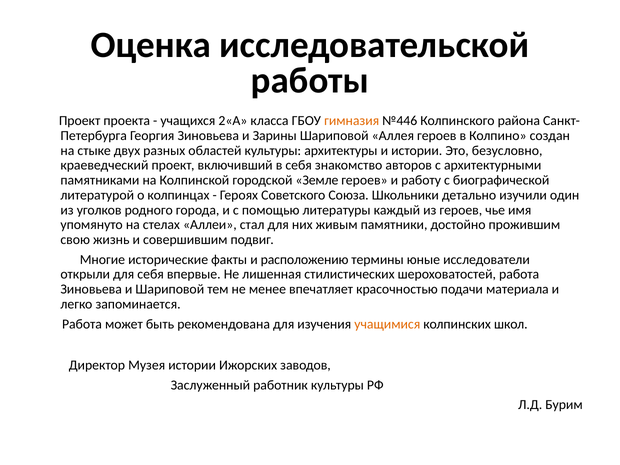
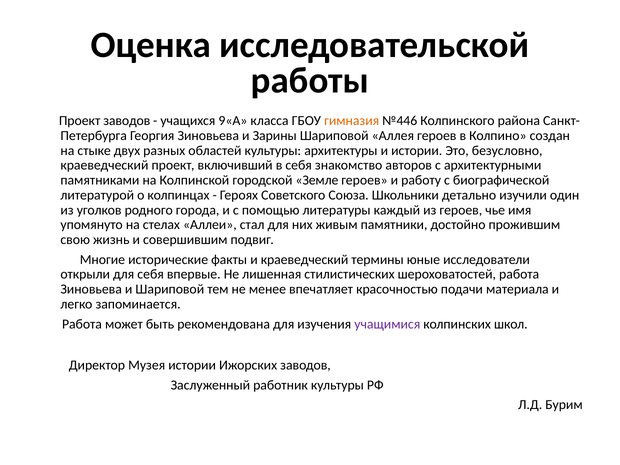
Проект проекта: проекта -> заводов
2«А: 2«А -> 9«А
и расположению: расположению -> краеведческий
учащимися colour: orange -> purple
